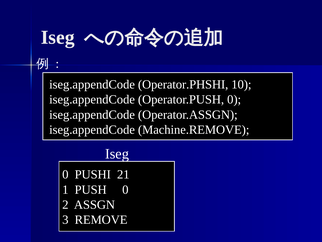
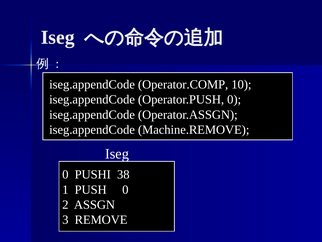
Operator.PHSHI: Operator.PHSHI -> Operator.COMP
21: 21 -> 38
